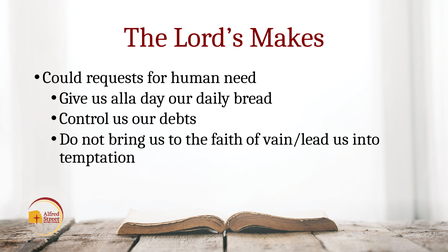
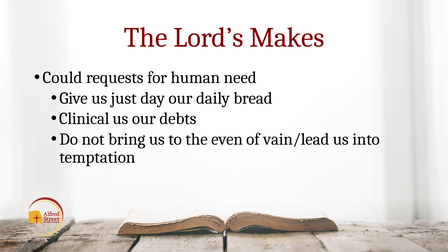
alla: alla -> just
Control: Control -> Clinical
faith: faith -> even
